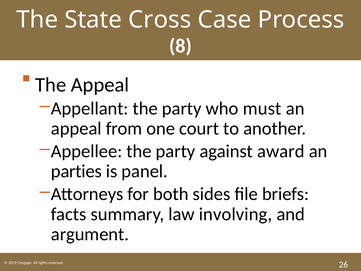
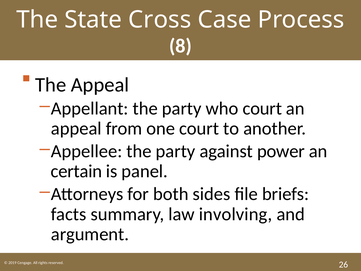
who must: must -> court
award: award -> power
parties: parties -> certain
